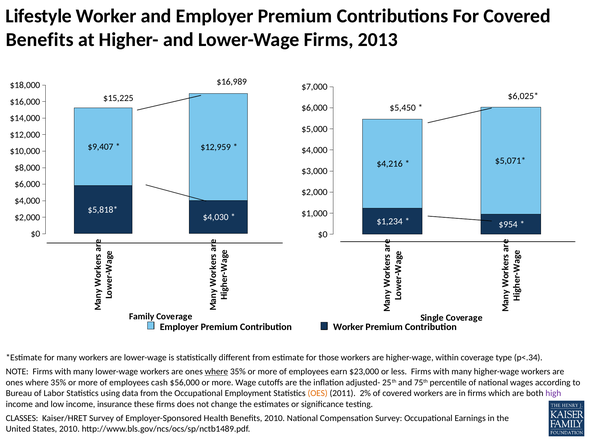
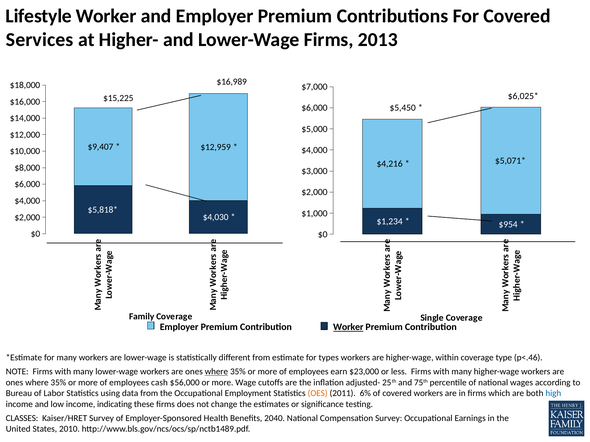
Benefits at (40, 40): Benefits -> Services
Worker at (348, 327) underline: none -> present
those: those -> types
p<.34: p<.34 -> p<.46
2%: 2% -> 6%
high colour: purple -> blue
insurance: insurance -> indicating
Benefits 2010: 2010 -> 2040
